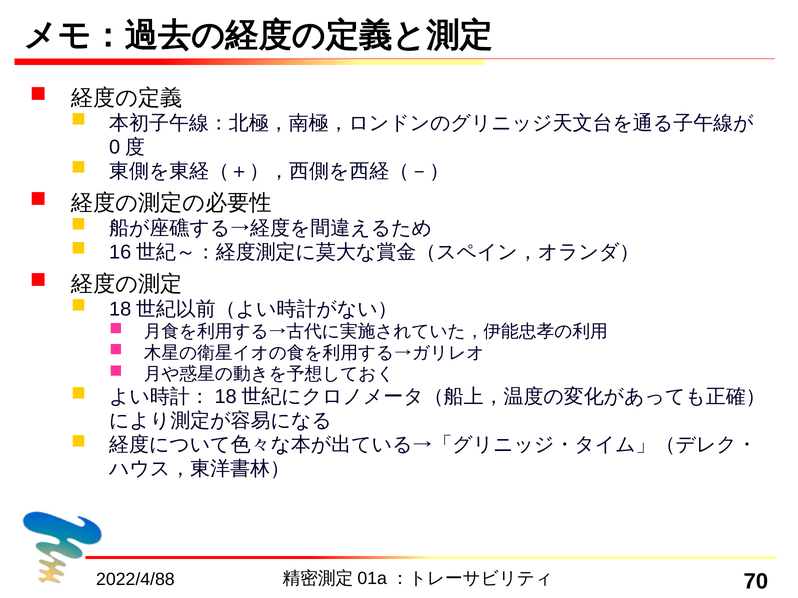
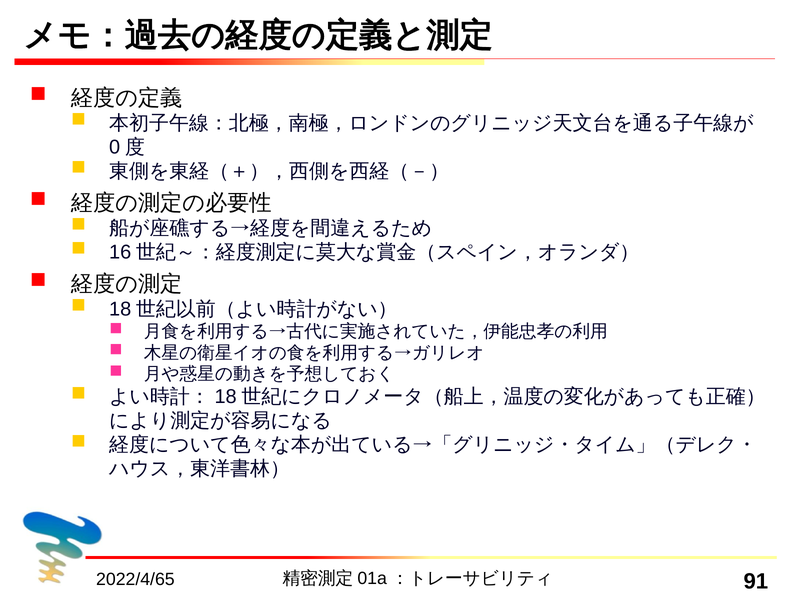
2022/4/88: 2022/4/88 -> 2022/4/65
70: 70 -> 91
